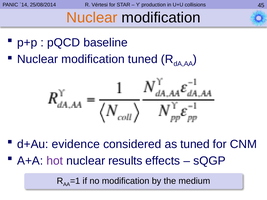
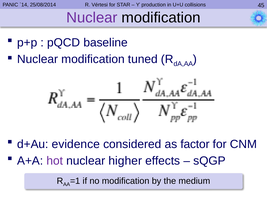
Nuclear at (92, 18) colour: orange -> purple
as tuned: tuned -> factor
results: results -> higher
